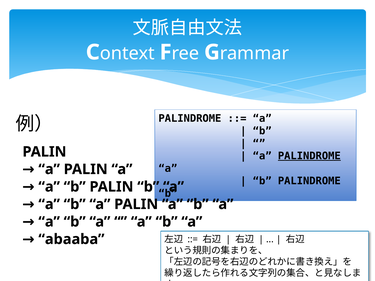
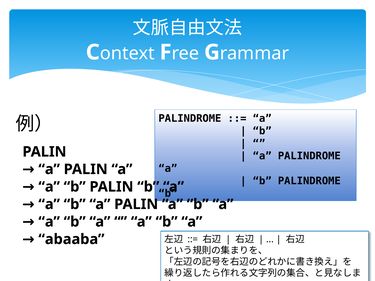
PALINDROME at (309, 156) underline: present -> none
